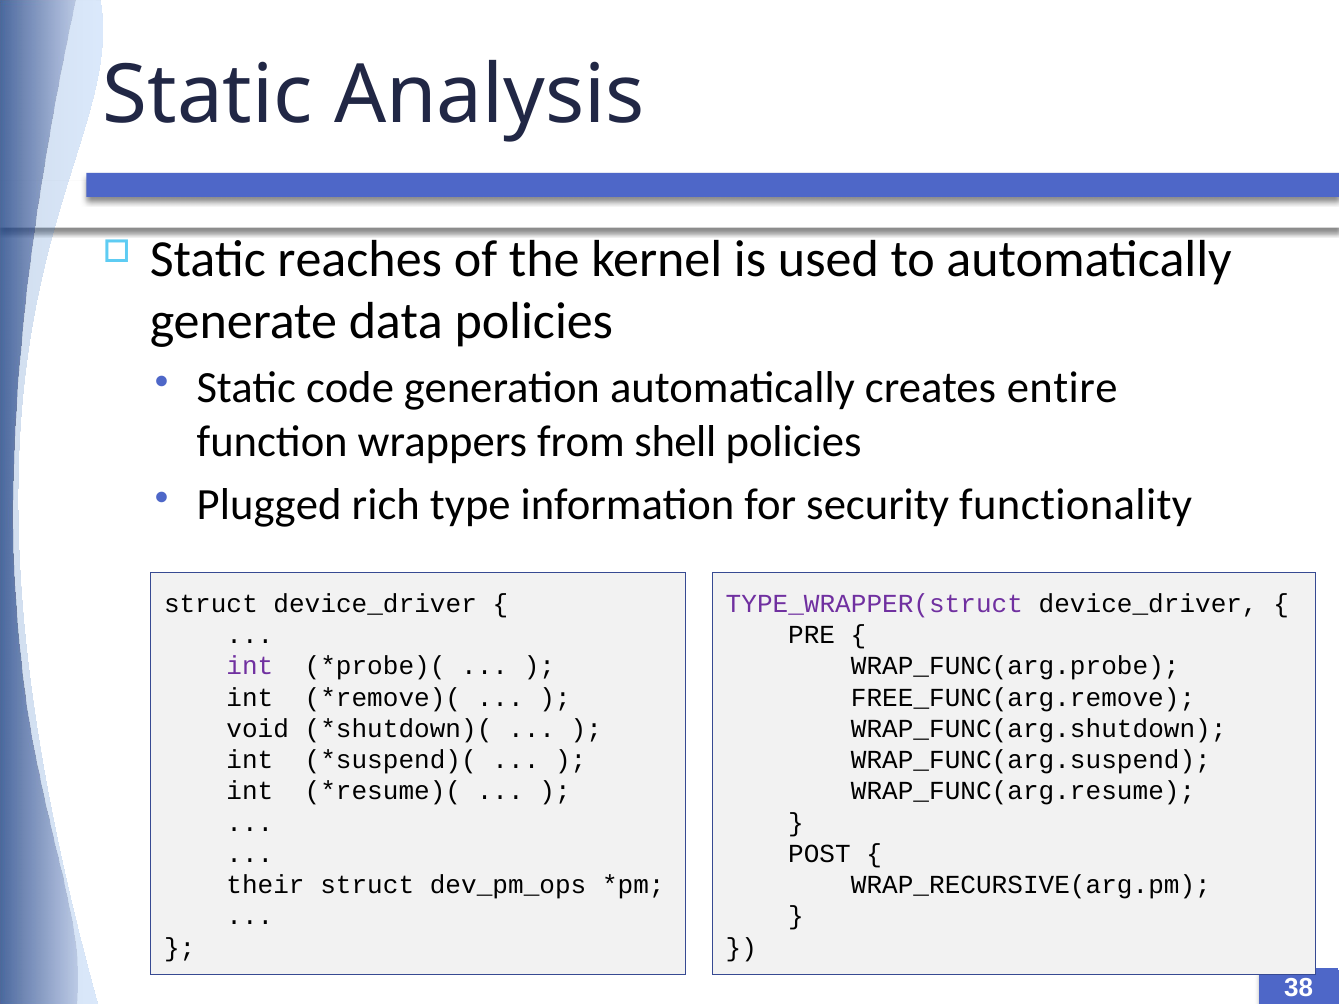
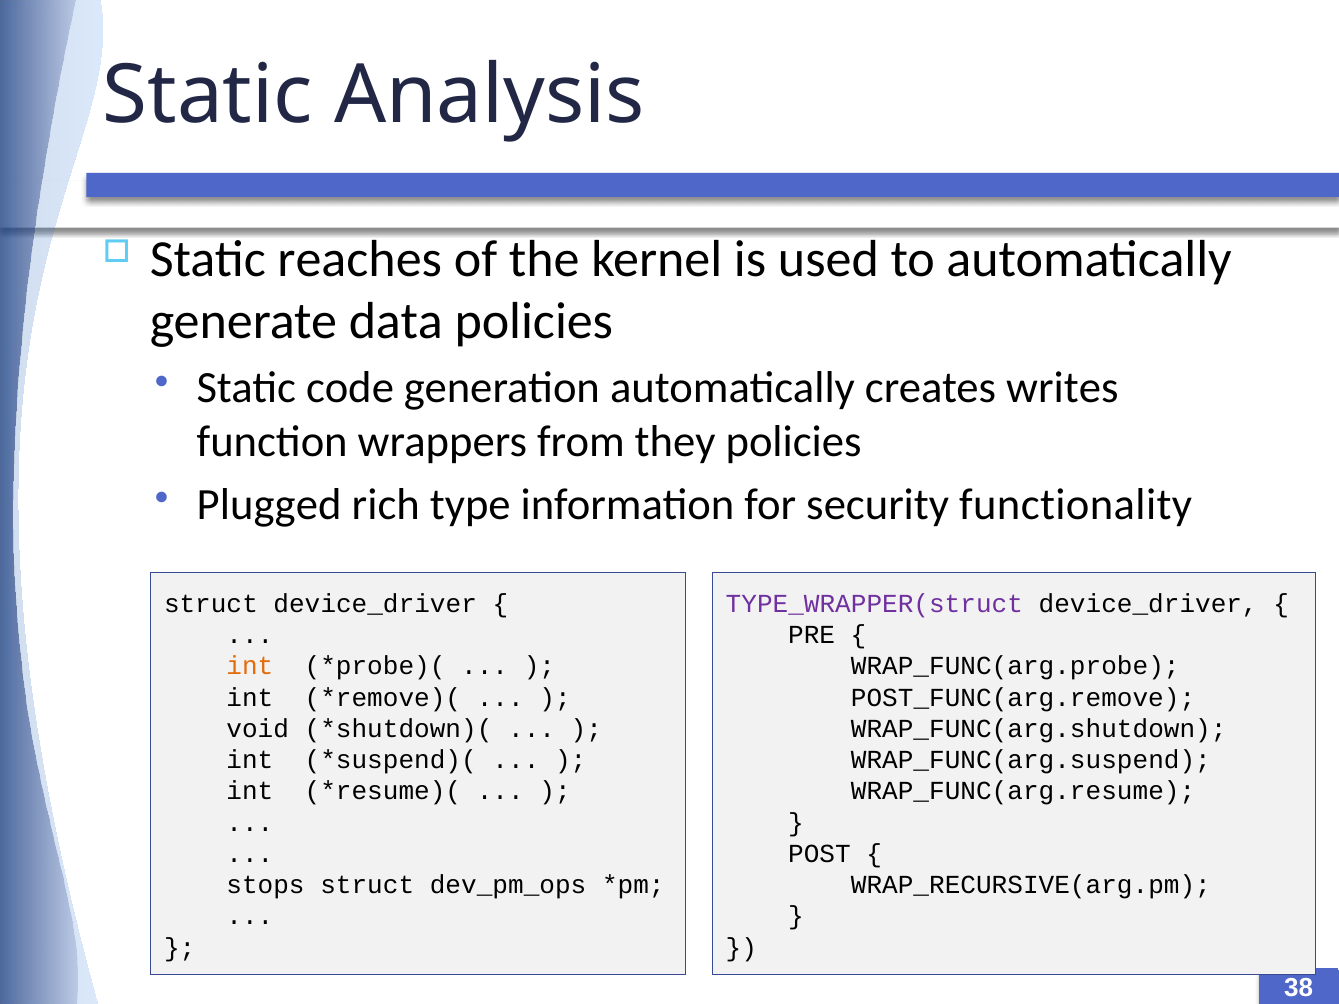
entire: entire -> writes
shell: shell -> they
int at (250, 666) colour: purple -> orange
FREE_FUNC(arg.remove: FREE_FUNC(arg.remove -> POST_FUNC(arg.remove
their: their -> stops
